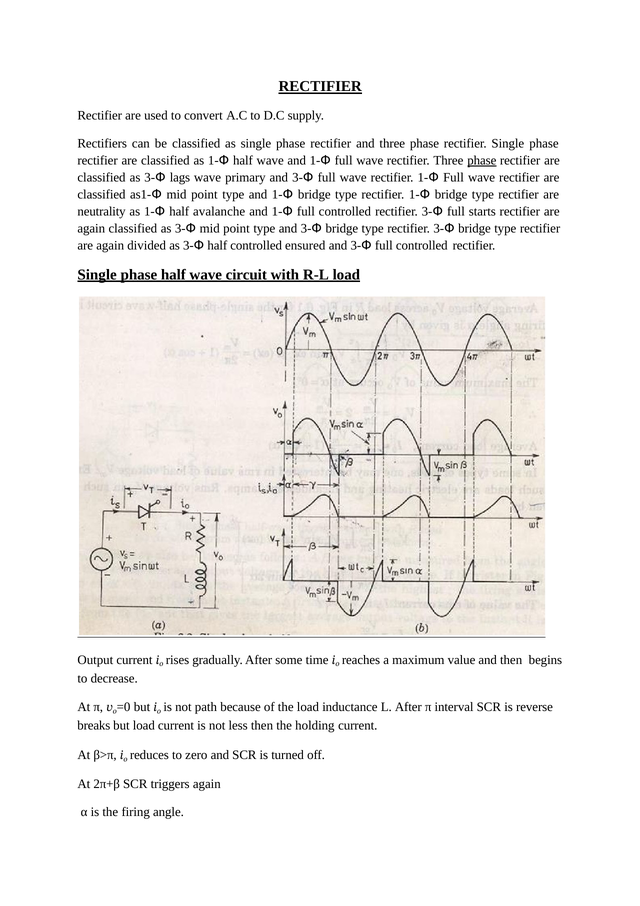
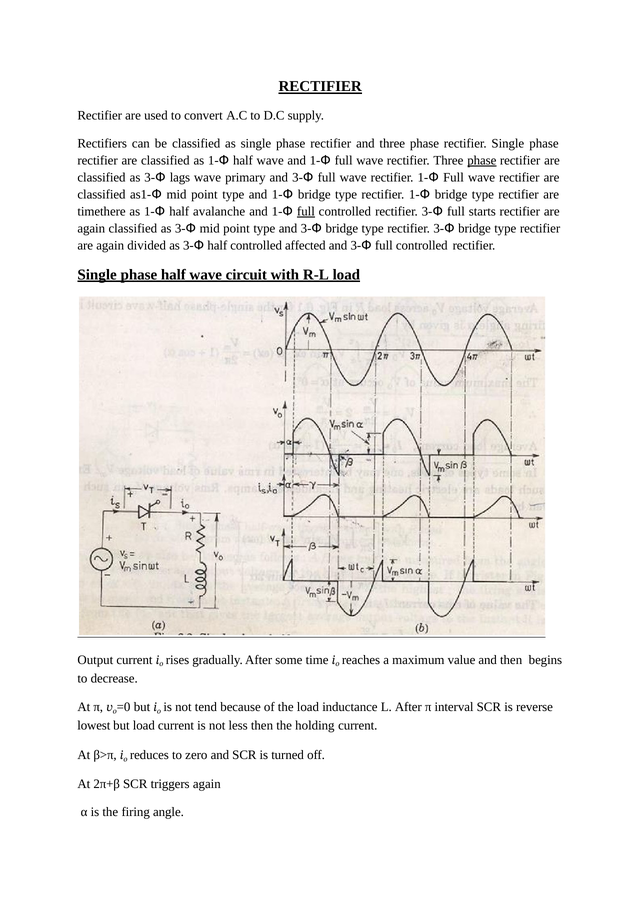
neutrality: neutrality -> timethere
full at (306, 211) underline: none -> present
ensured: ensured -> affected
path: path -> tend
breaks: breaks -> lowest
